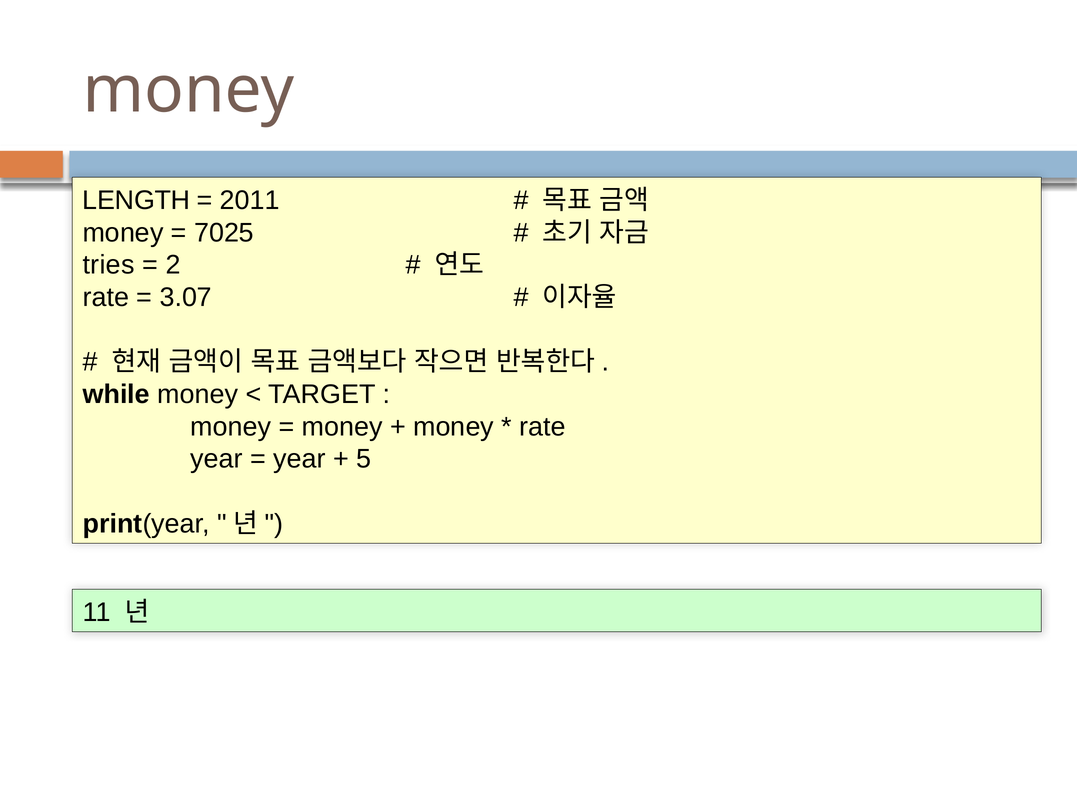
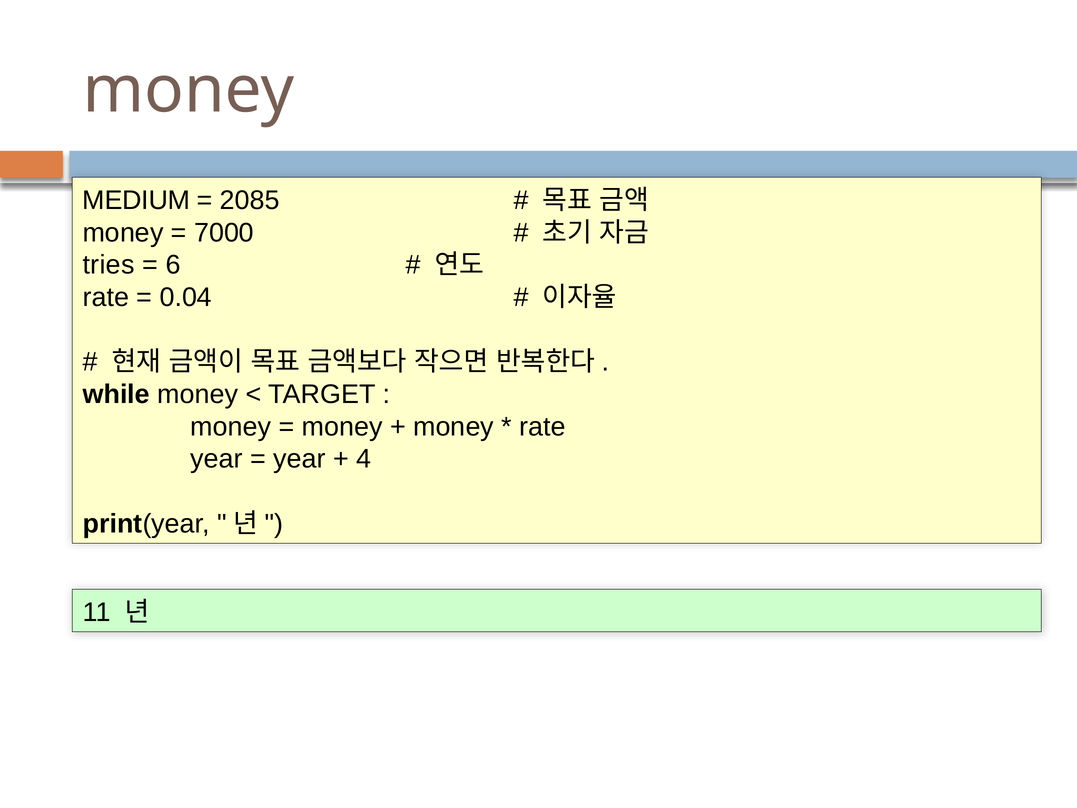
LENGTH: LENGTH -> MEDIUM
2011: 2011 -> 2085
7025: 7025 -> 7000
2: 2 -> 6
3.07: 3.07 -> 0.04
5: 5 -> 4
